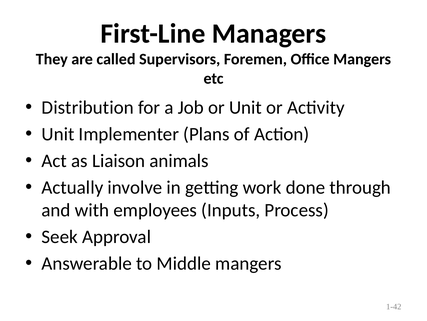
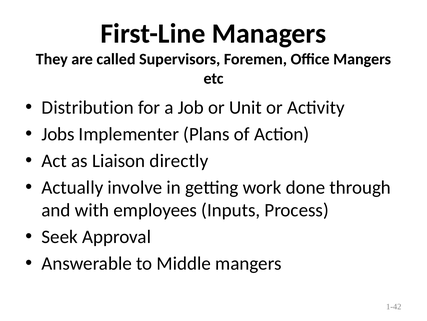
Unit at (58, 134): Unit -> Jobs
animals: animals -> directly
